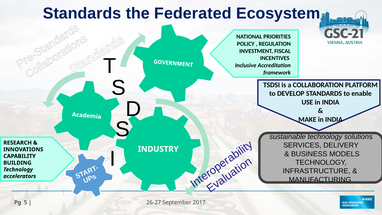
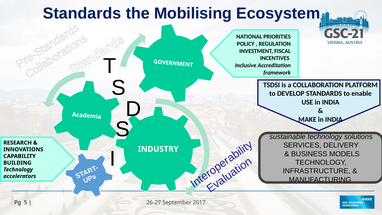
Federated: Federated -> Mobilising
